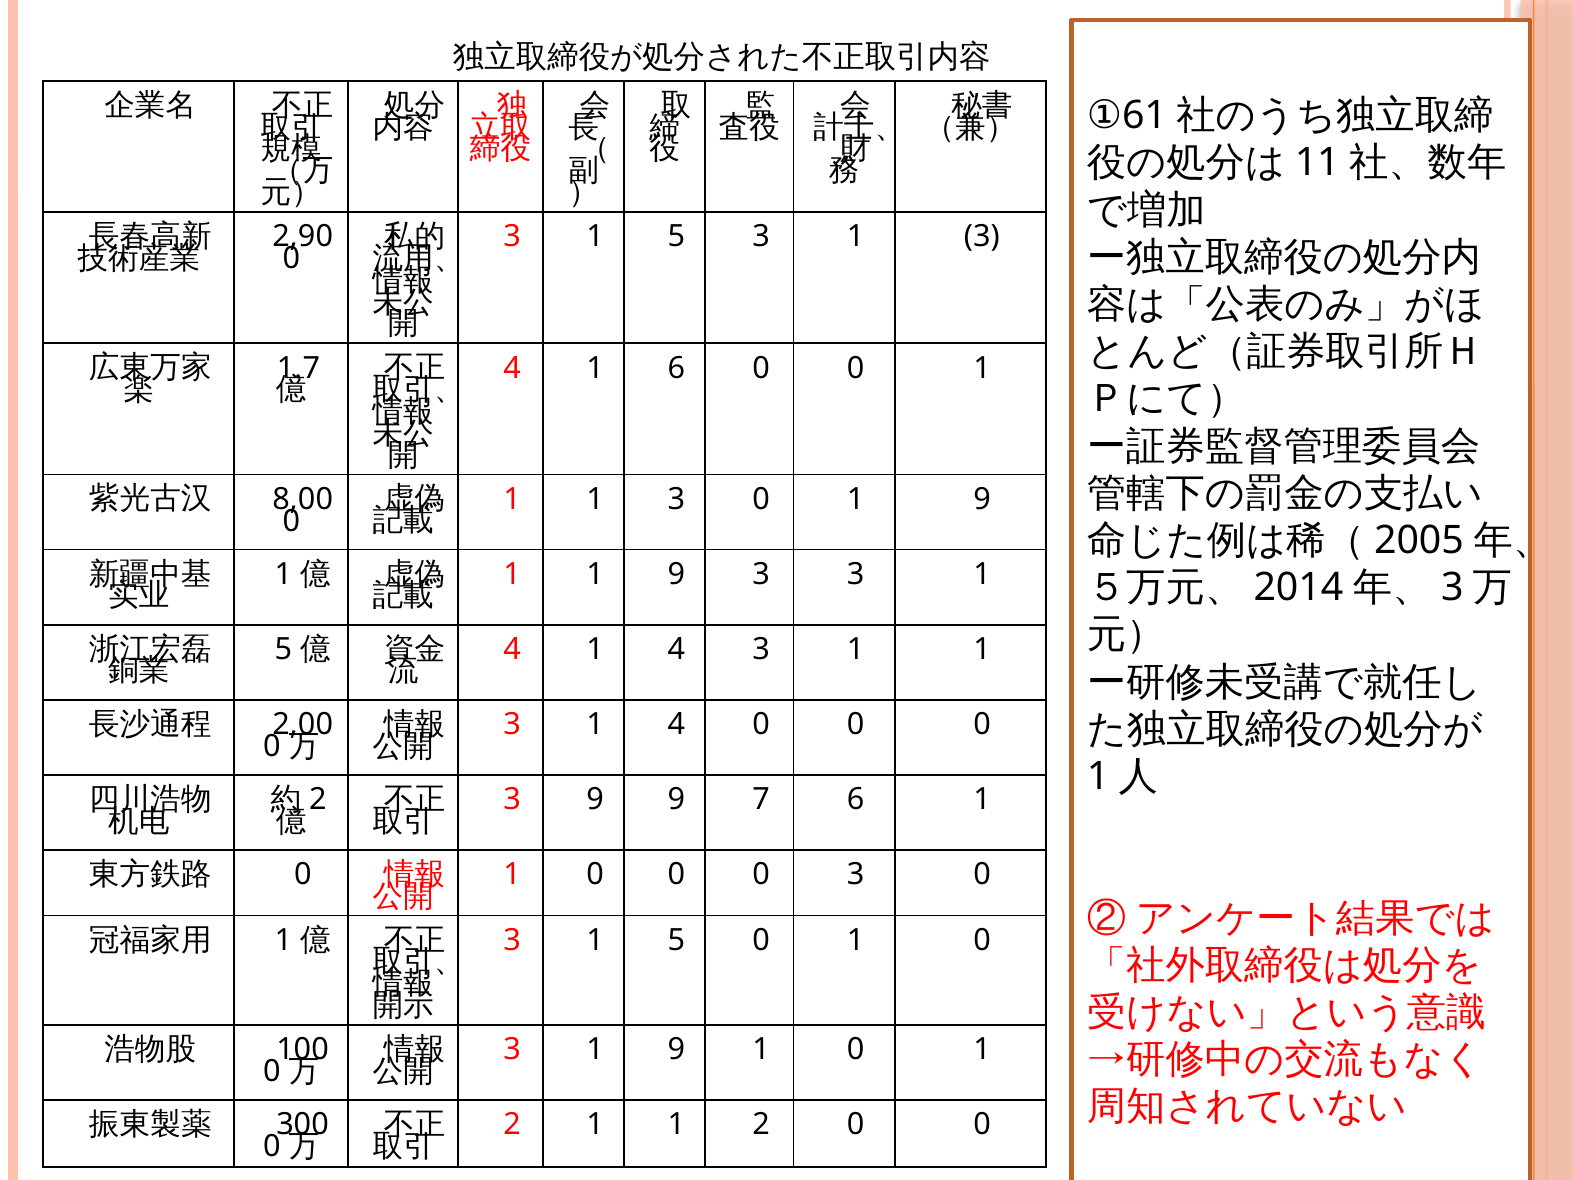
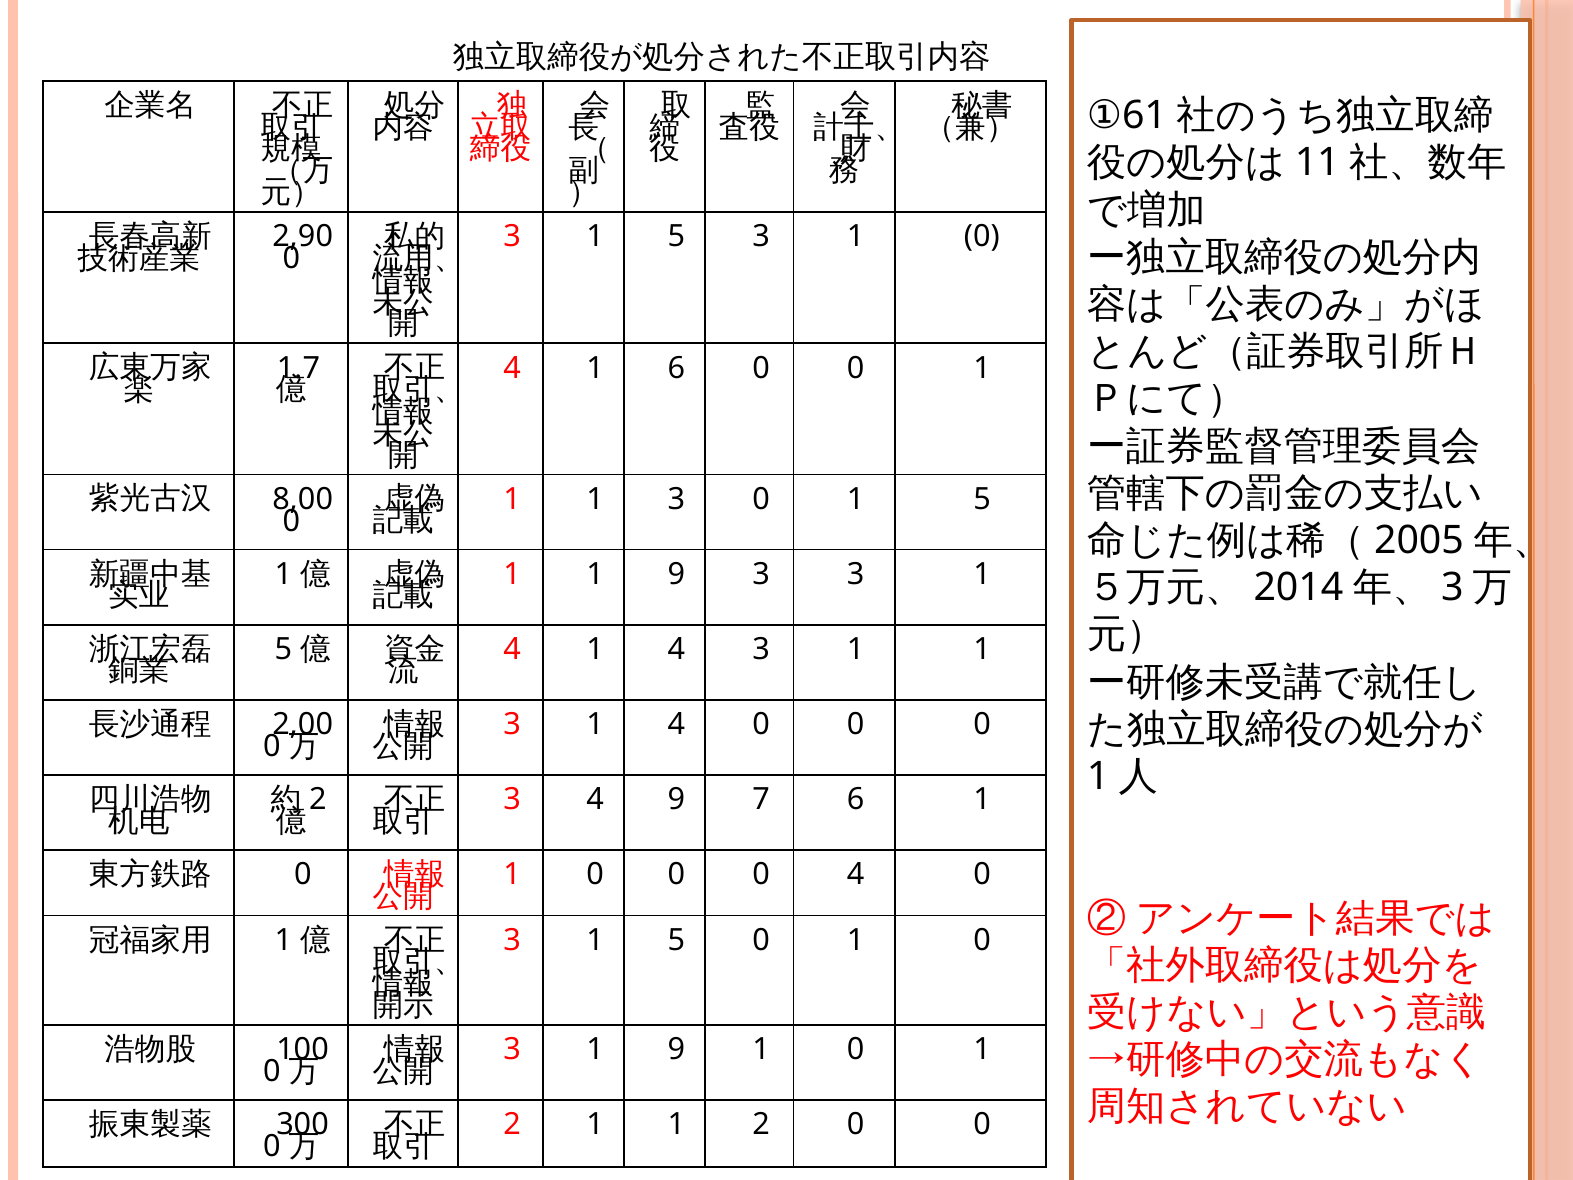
3 1 3: 3 -> 0
0 1 9: 9 -> 5
3 9: 9 -> 4
0 3: 3 -> 4
